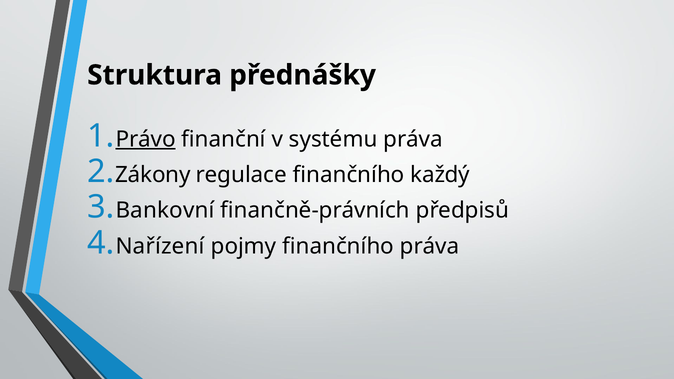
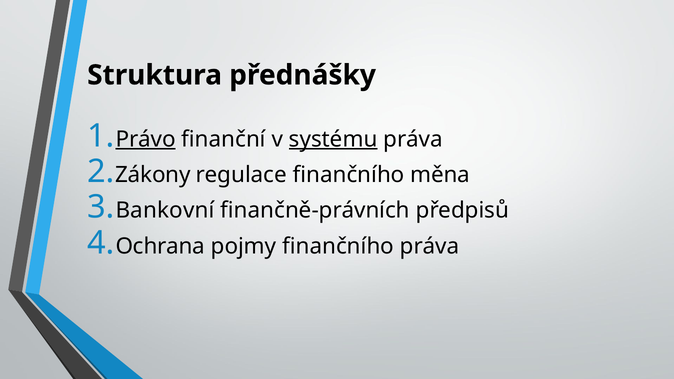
systému underline: none -> present
každý: každý -> měna
Nařízení: Nařízení -> Ochrana
